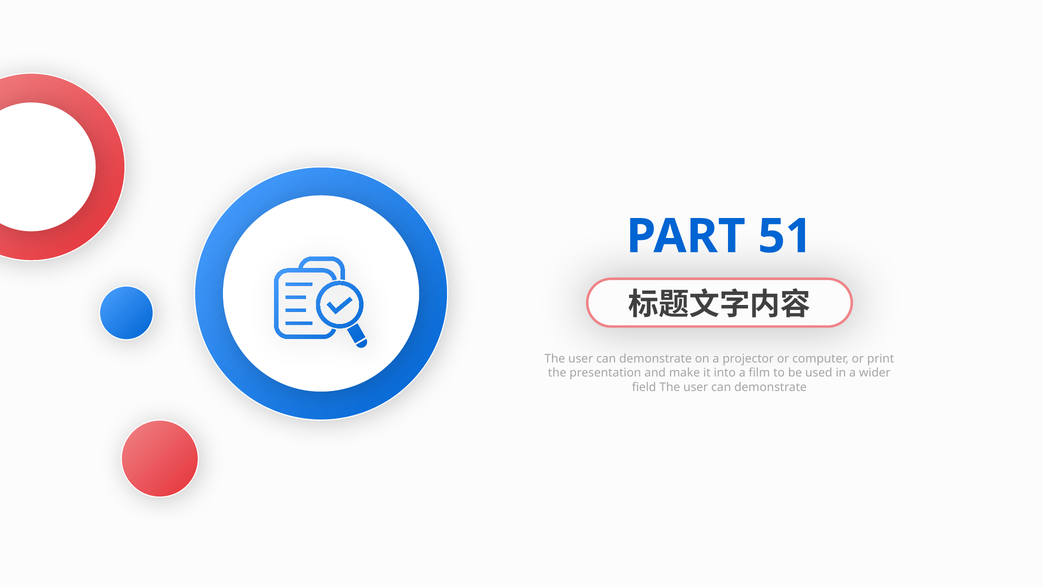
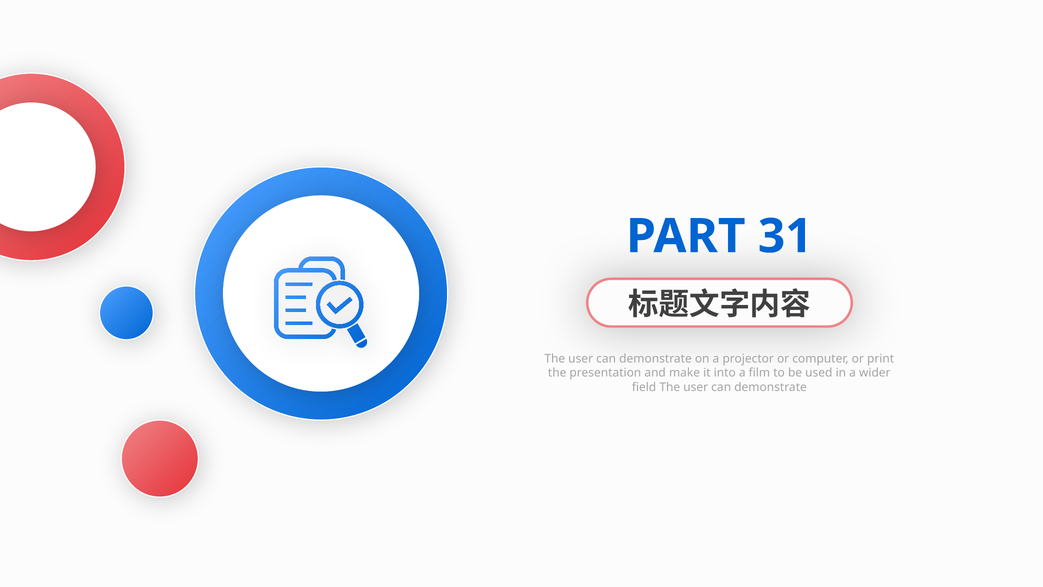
51: 51 -> 31
